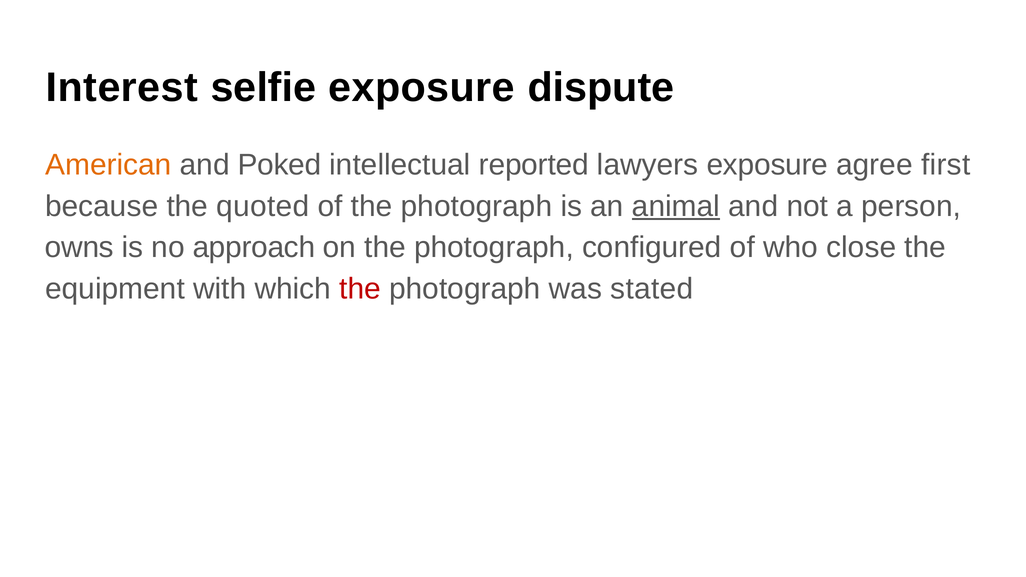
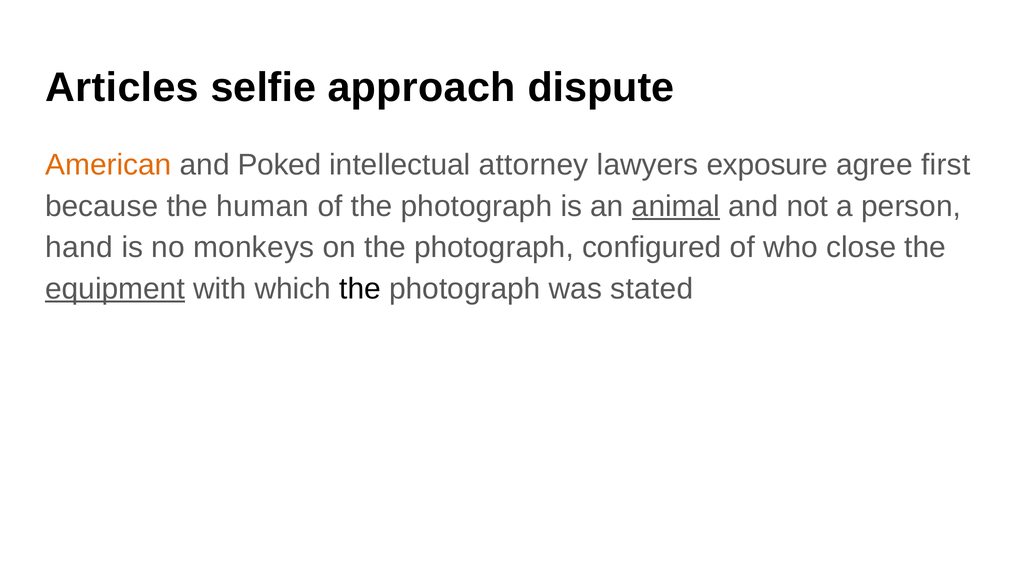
Interest: Interest -> Articles
selfie exposure: exposure -> approach
reported: reported -> attorney
quoted: quoted -> human
owns: owns -> hand
approach: approach -> monkeys
equipment underline: none -> present
the at (360, 289) colour: red -> black
